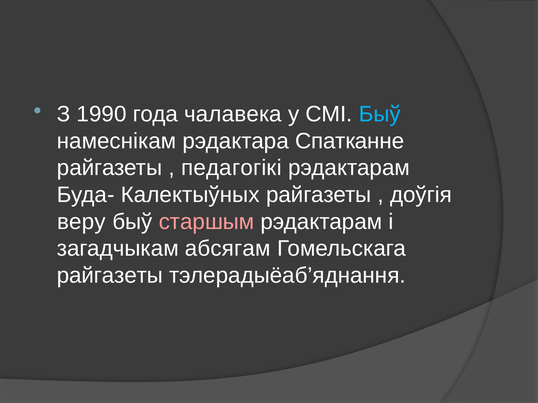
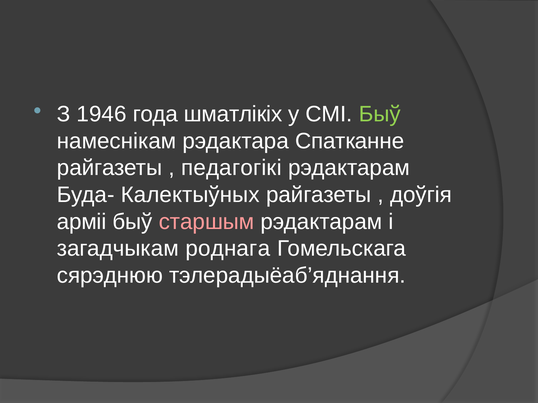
1990: 1990 -> 1946
чалавека: чалавека -> шматлікіх
Быў at (380, 114) colour: light blue -> light green
веру: веру -> арміі
абсягам: абсягам -> роднага
райгазеты at (110, 276): райгазеты -> сярэднюю
